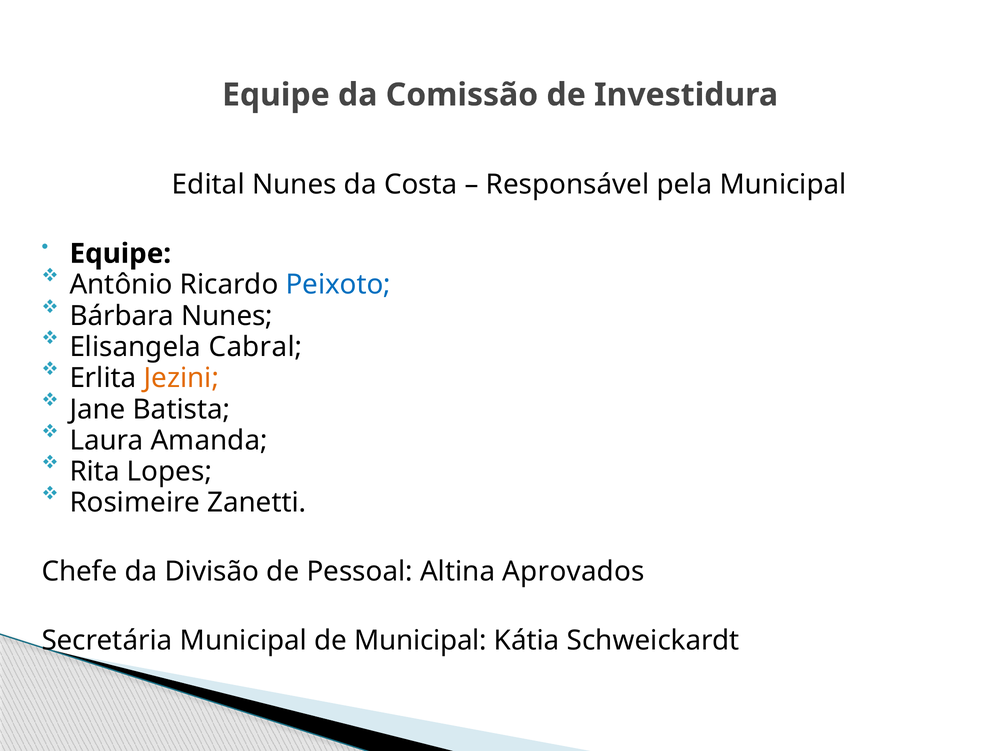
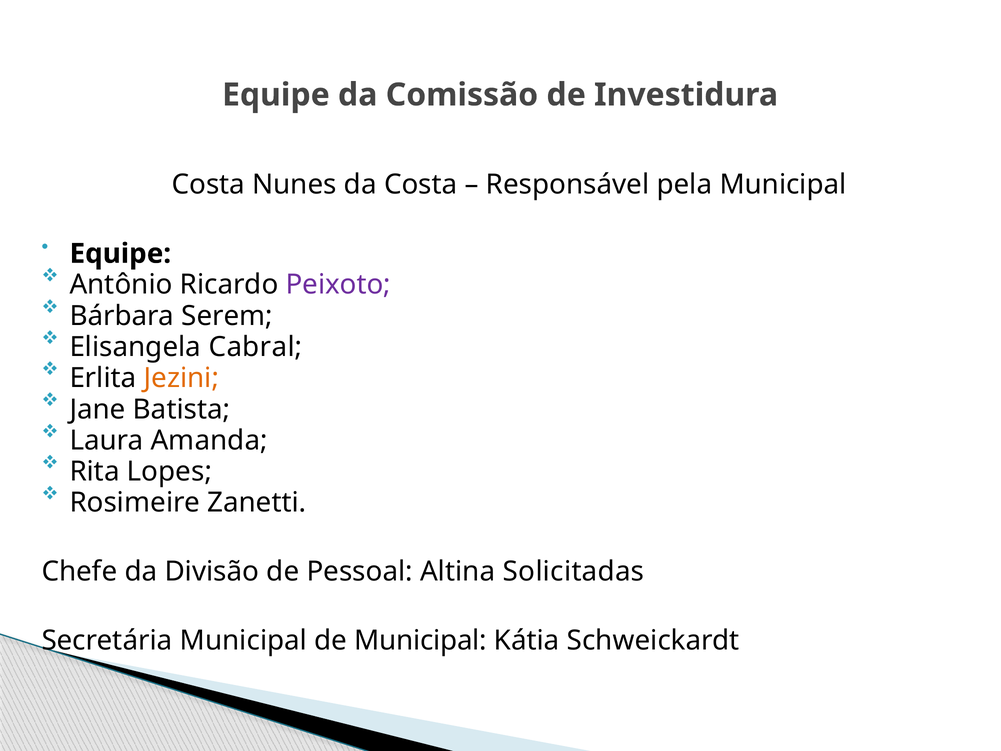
Edital at (208, 185): Edital -> Costa
Peixoto colour: blue -> purple
Bárbara Nunes: Nunes -> Serem
Aprovados: Aprovados -> Solicitadas
